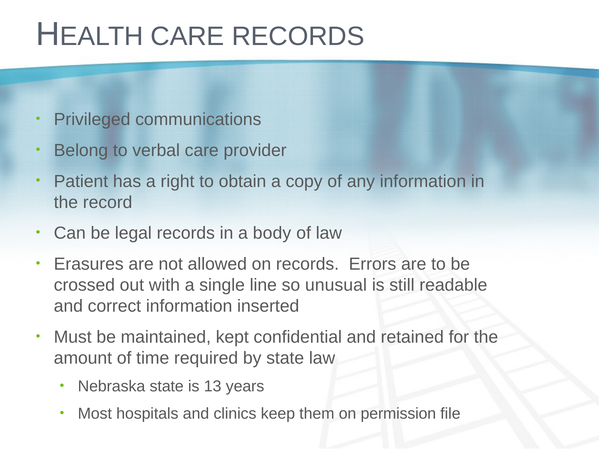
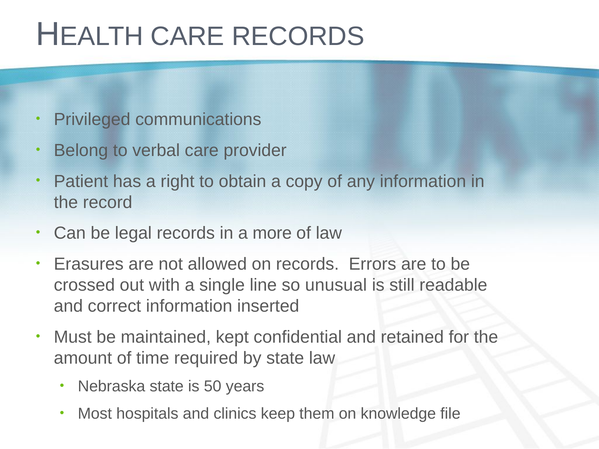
body: body -> more
13: 13 -> 50
permission: permission -> knowledge
